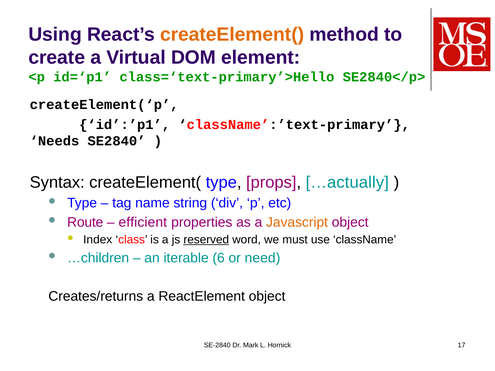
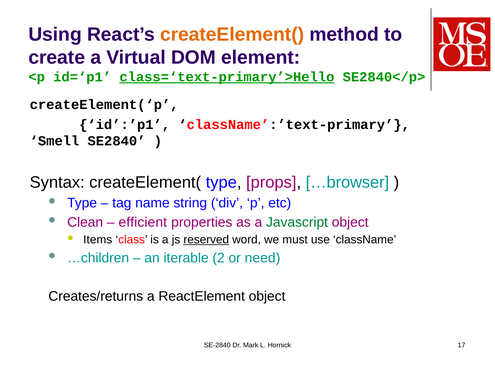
class=‘text-primary’>Hello underline: none -> present
Needs: Needs -> Smell
…actually: …actually -> …browser
Route: Route -> Clean
Javascript colour: orange -> green
Index: Index -> Items
6: 6 -> 2
